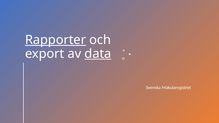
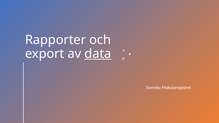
Rapporter underline: present -> none
